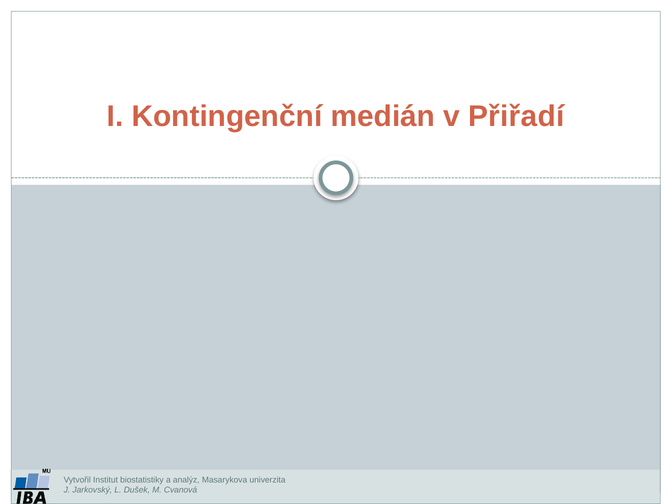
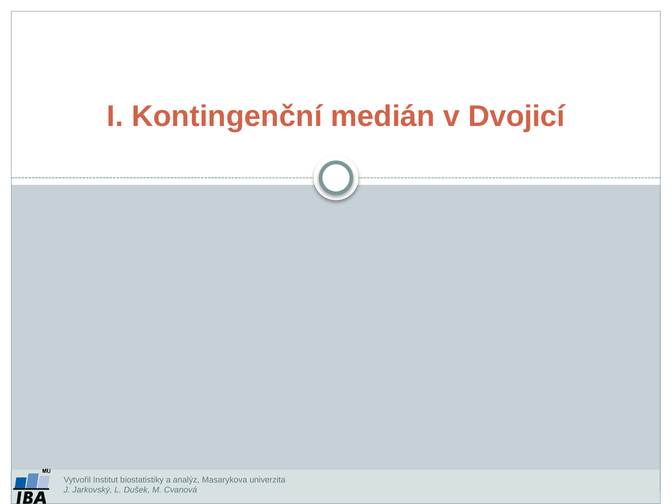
Přiřadí: Přiřadí -> Dvojicí
